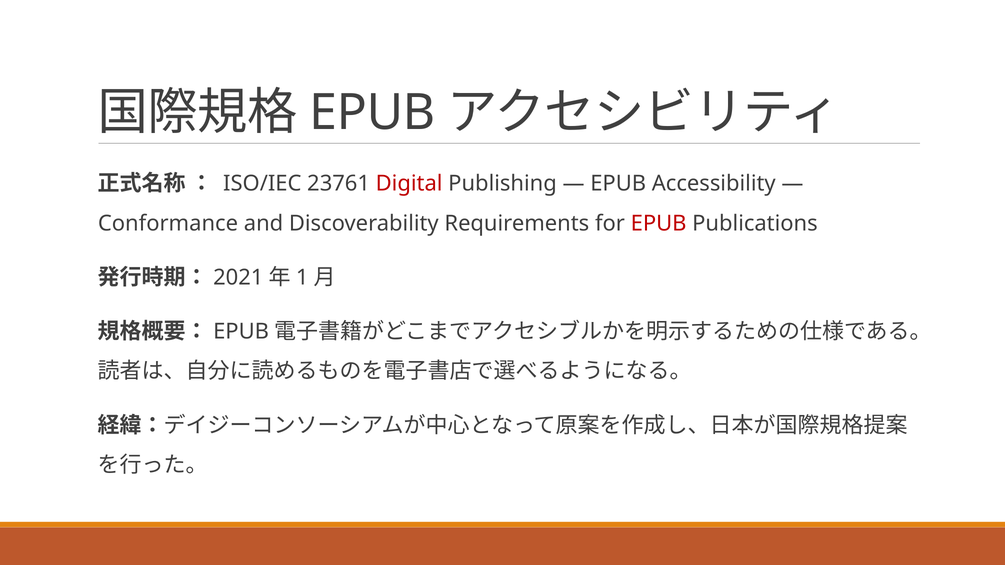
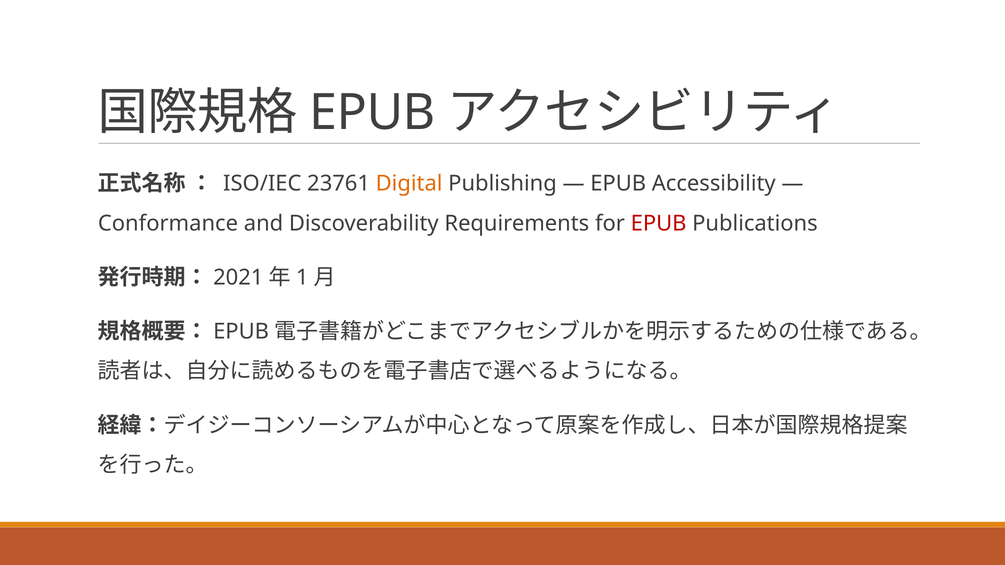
Digital colour: red -> orange
